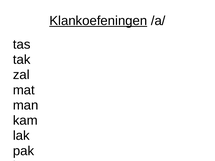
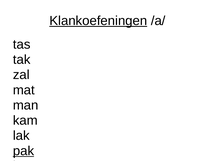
pak underline: none -> present
